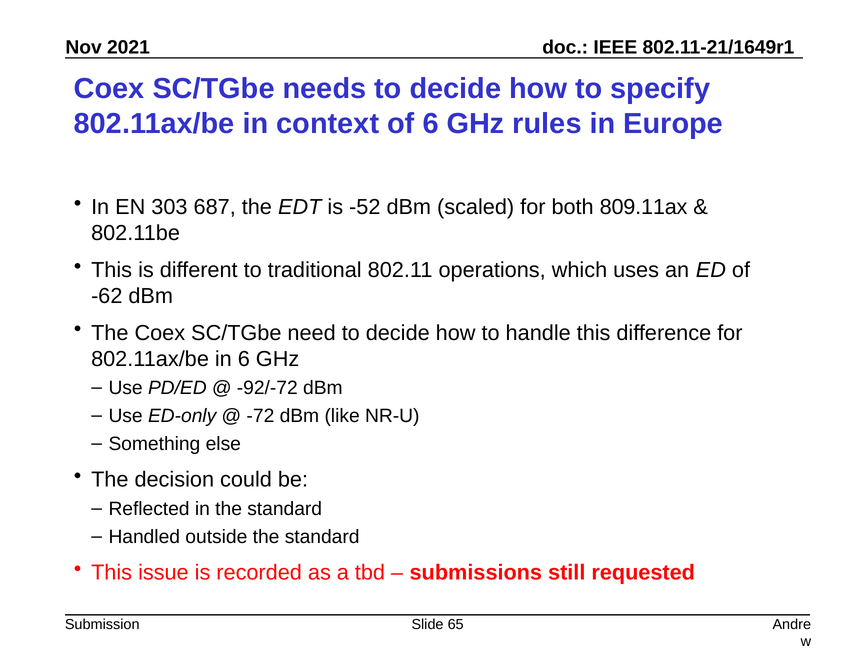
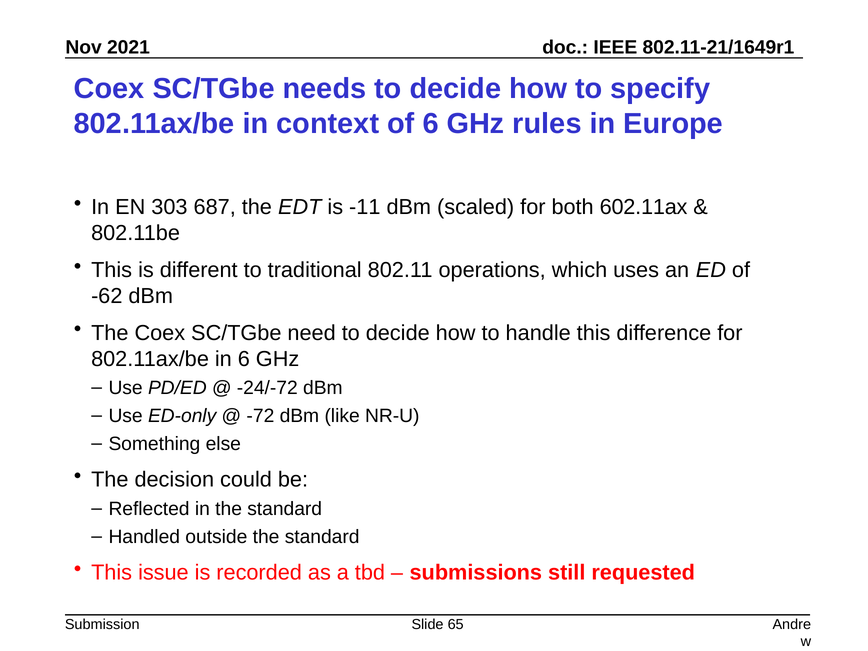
-52: -52 -> -11
809.11ax: 809.11ax -> 602.11ax
-92/-72: -92/-72 -> -24/-72
